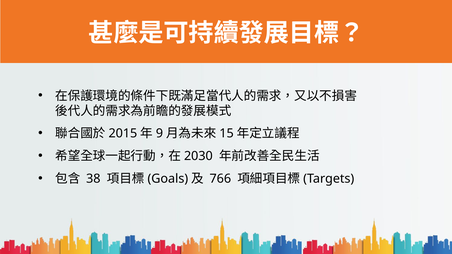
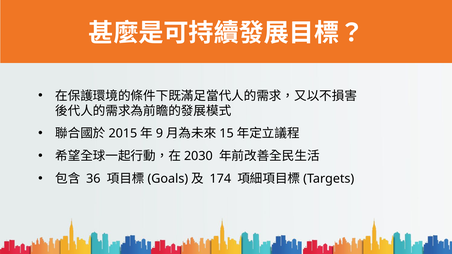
38: 38 -> 36
766: 766 -> 174
